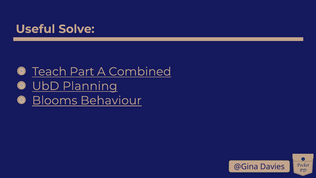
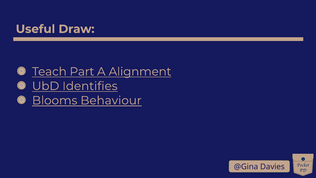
Solve: Solve -> Draw
Combined: Combined -> Alignment
Planning: Planning -> Identifies
